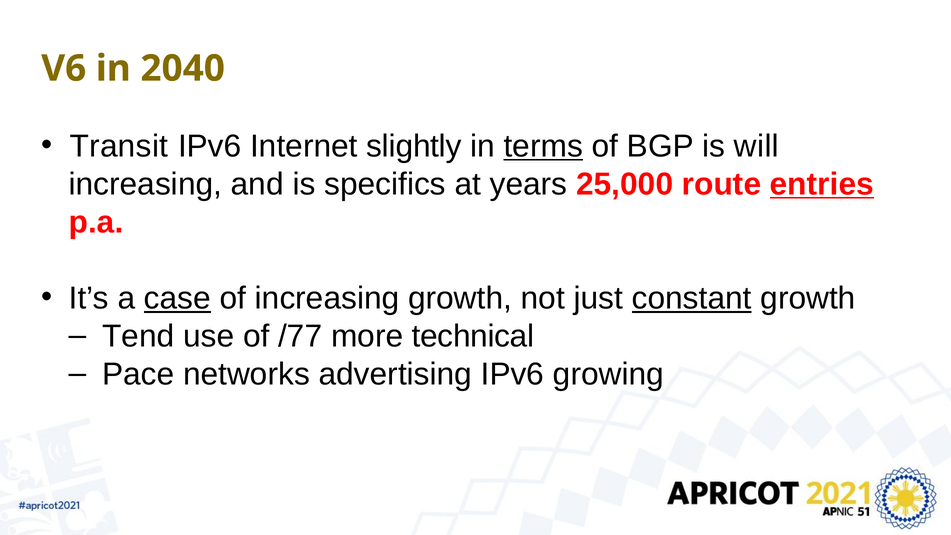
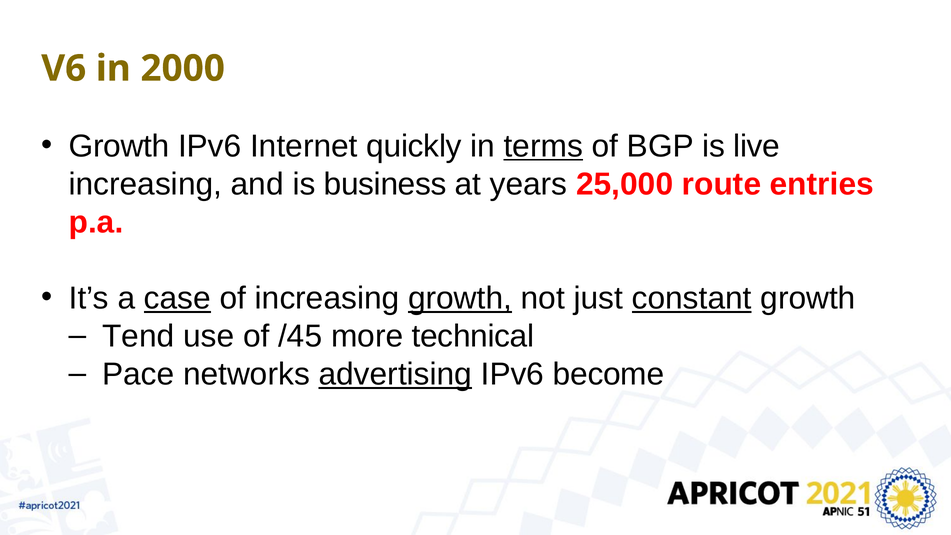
2040: 2040 -> 2000
Transit at (119, 146): Transit -> Growth
slightly: slightly -> quickly
will: will -> live
specifics: specifics -> business
entries underline: present -> none
growth at (460, 298) underline: none -> present
/77: /77 -> /45
advertising underline: none -> present
growing: growing -> become
